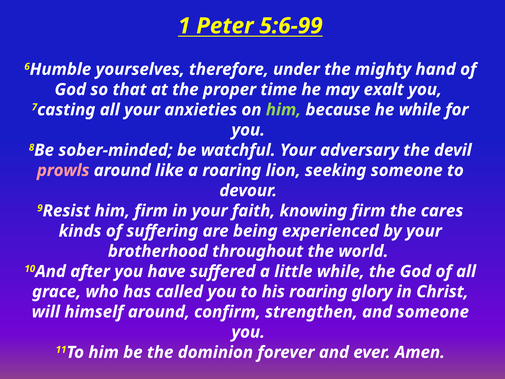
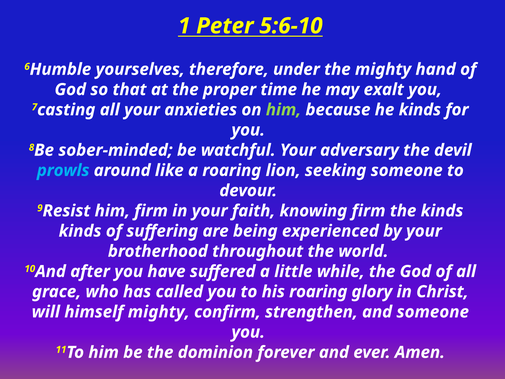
5:6-99: 5:6-99 -> 5:6-10
he while: while -> kinds
prowls colour: pink -> light blue
the cares: cares -> kinds
himself around: around -> mighty
